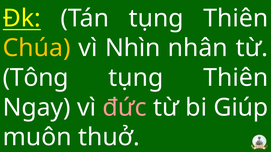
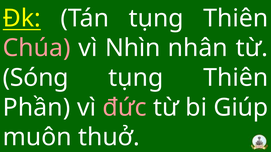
Chúa colour: yellow -> pink
Tông: Tông -> Sóng
Ngay: Ngay -> Phần
